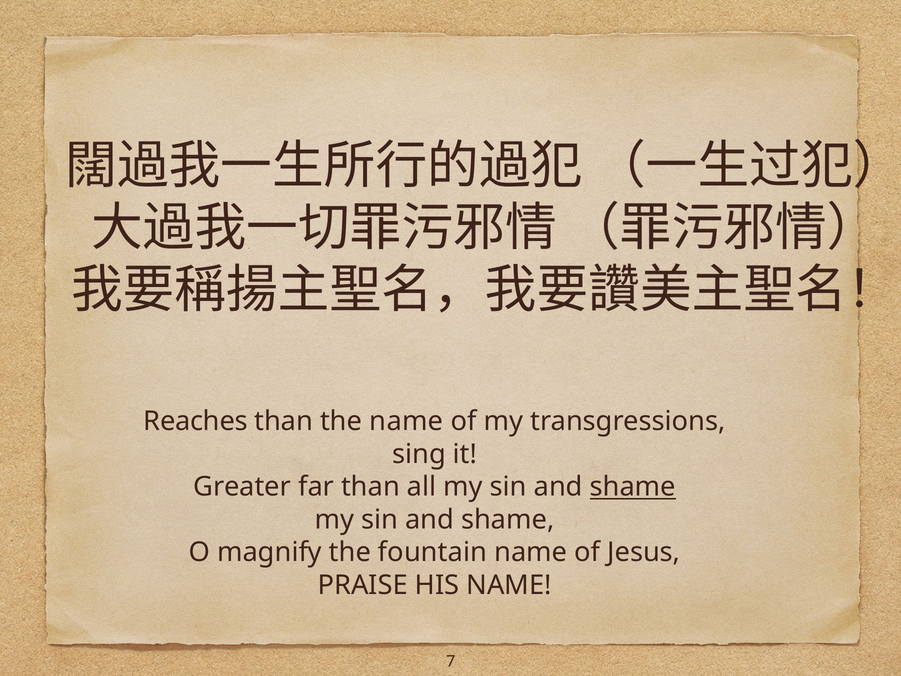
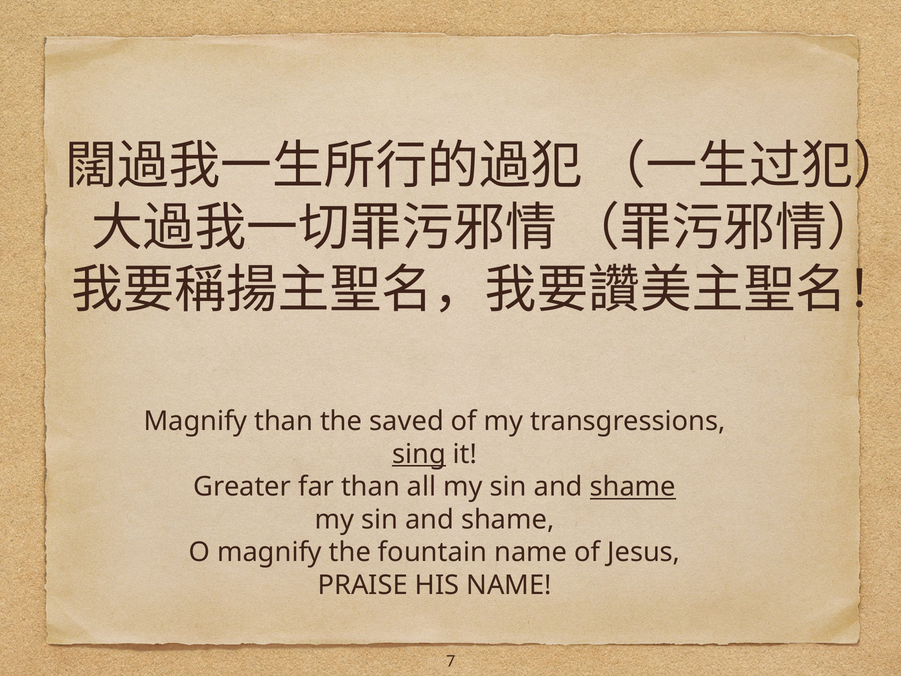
Reaches at (196, 421): Reaches -> Magnify
the name: name -> saved
sing underline: none -> present
